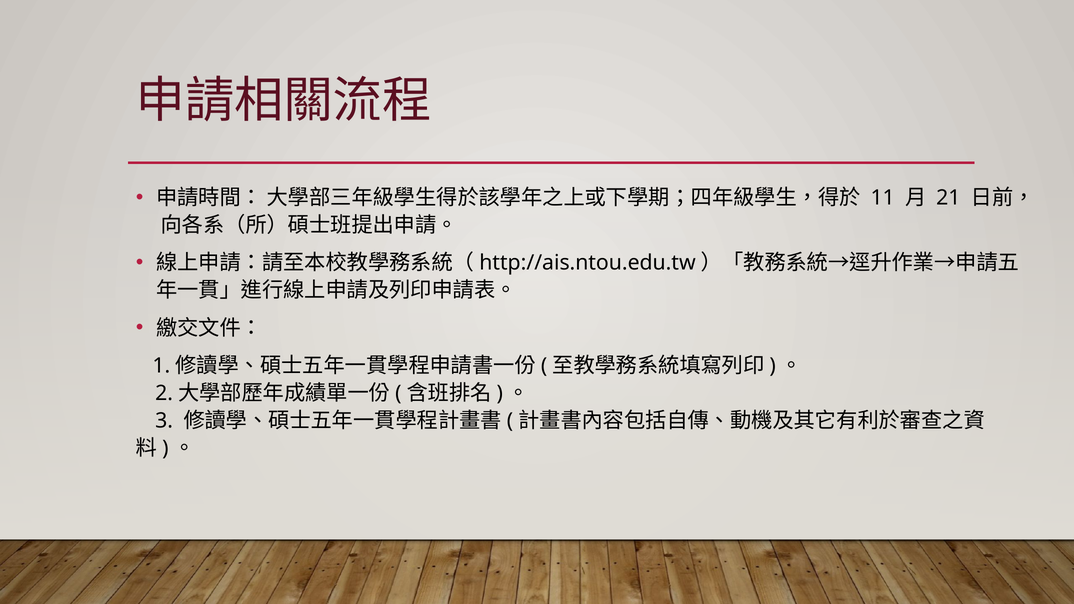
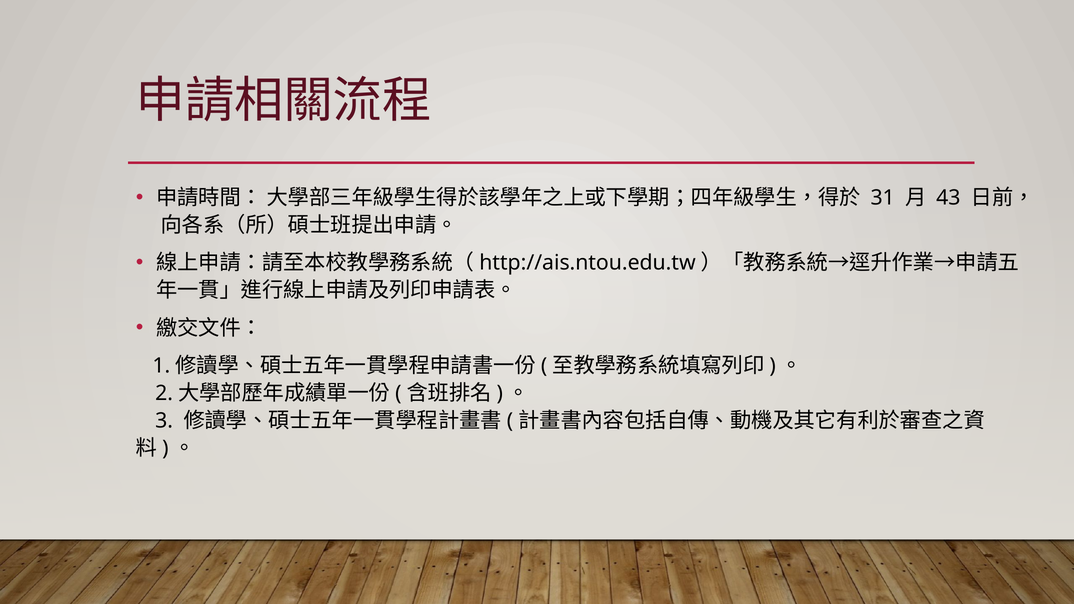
11: 11 -> 31
21: 21 -> 43
